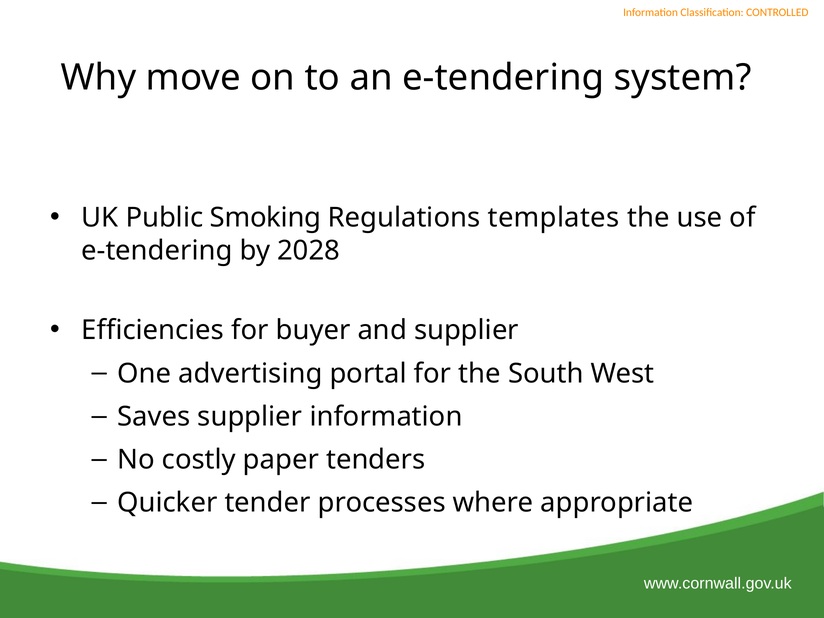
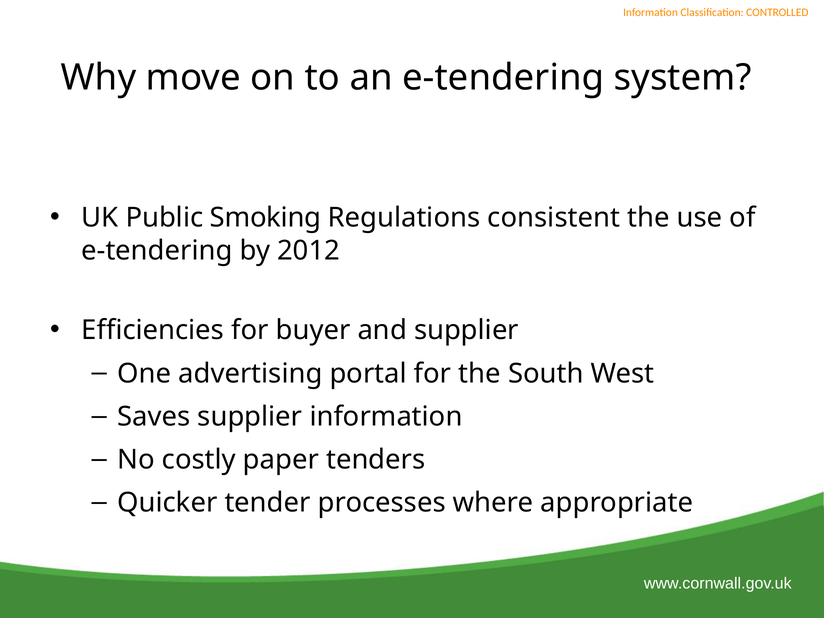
templates: templates -> consistent
2028: 2028 -> 2012
